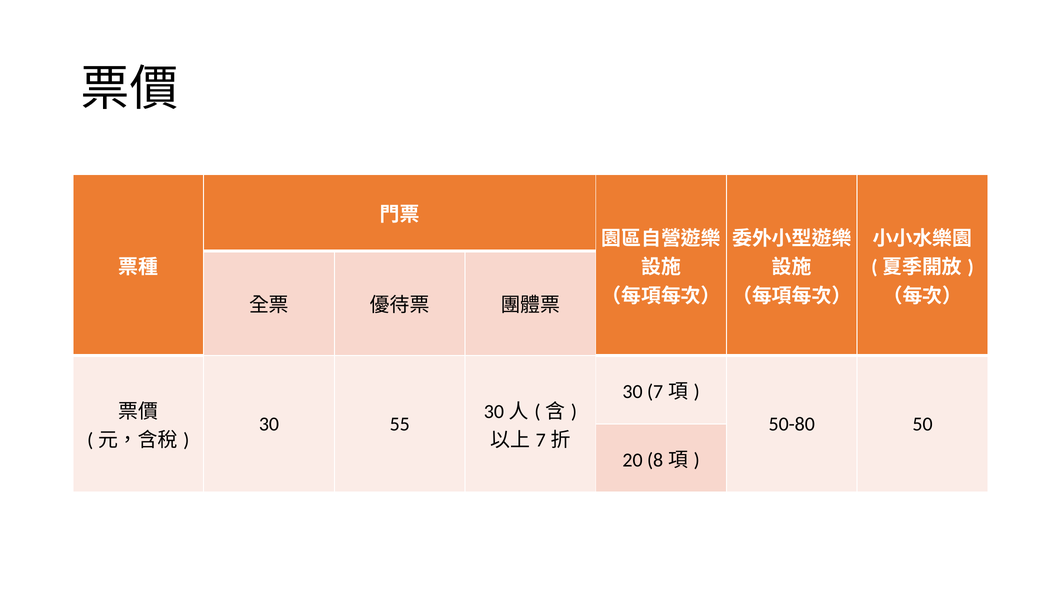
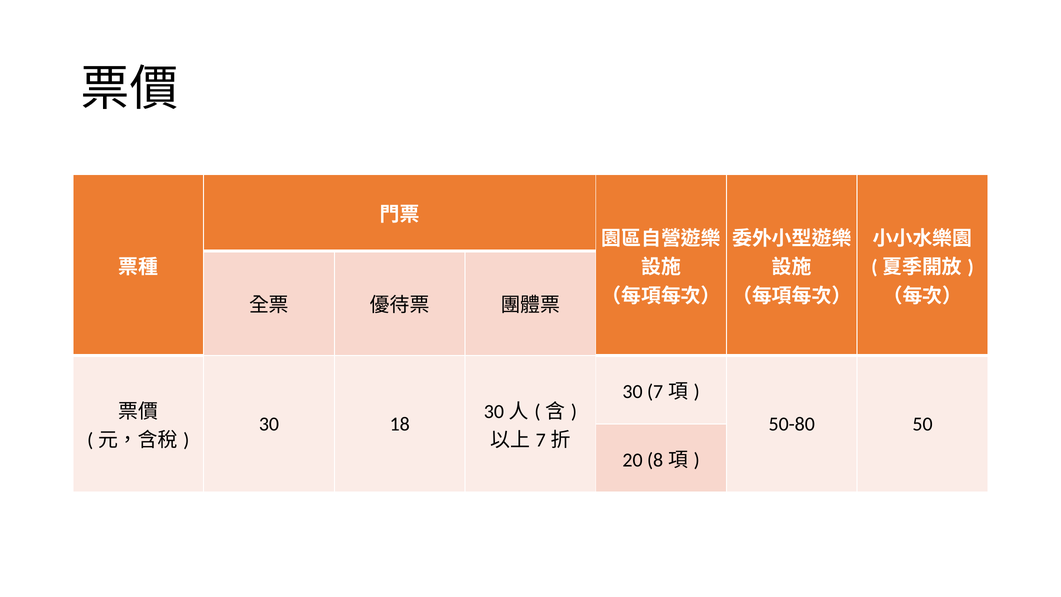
55: 55 -> 18
